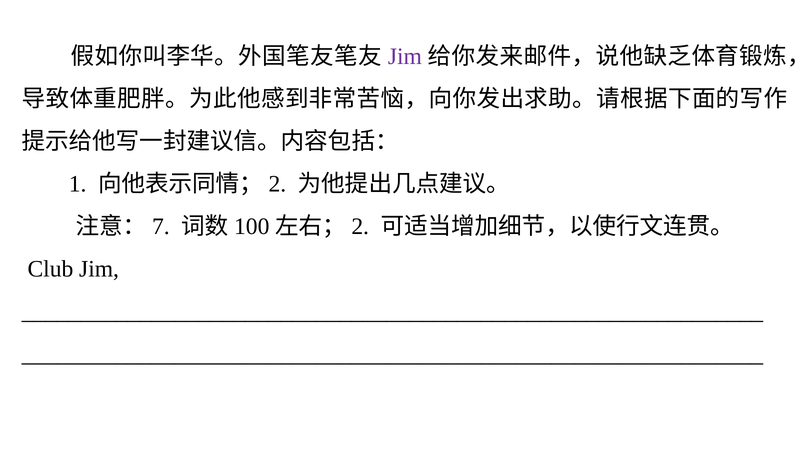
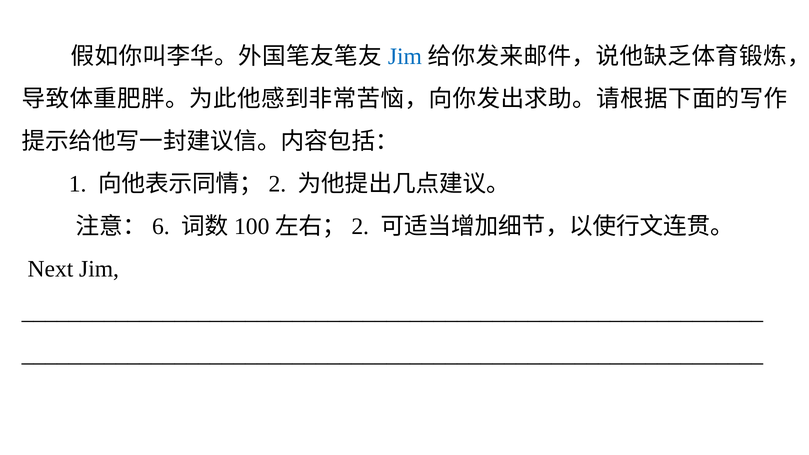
Jim at (405, 57) colour: purple -> blue
7: 7 -> 6
Club: Club -> Next
